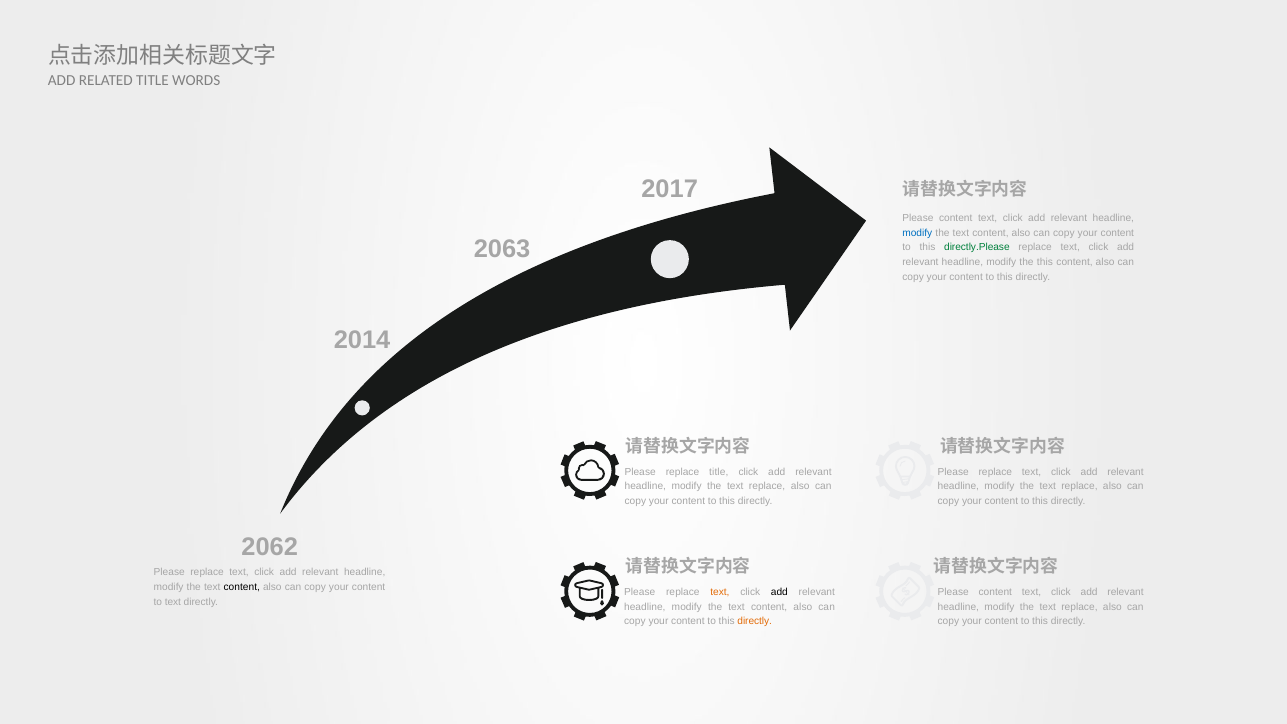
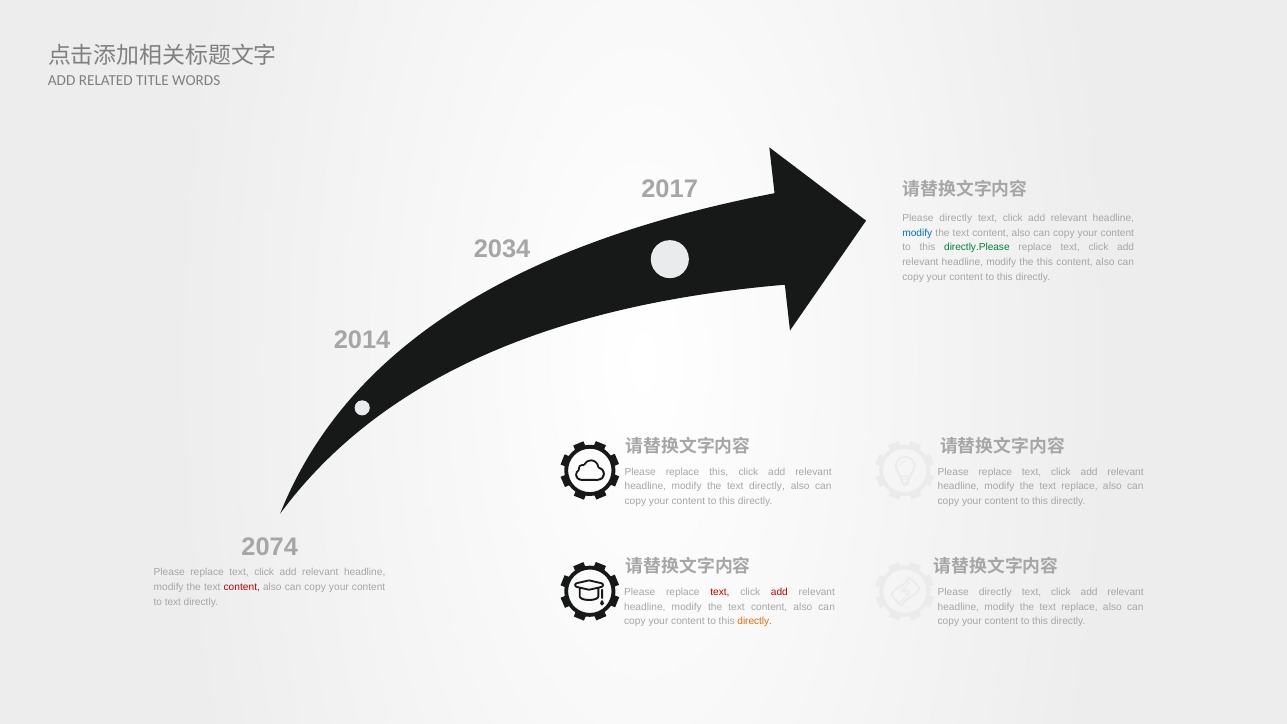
content at (956, 218): content -> directly
2063: 2063 -> 2034
replace title: title -> this
replace at (767, 486): replace -> directly
2062: 2062 -> 2074
content at (242, 587) colour: black -> red
text at (720, 592) colour: orange -> red
add at (779, 592) colour: black -> red
content at (995, 592): content -> directly
